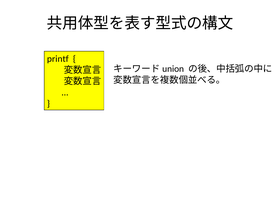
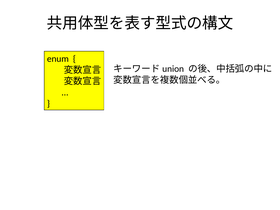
printf: printf -> enum
